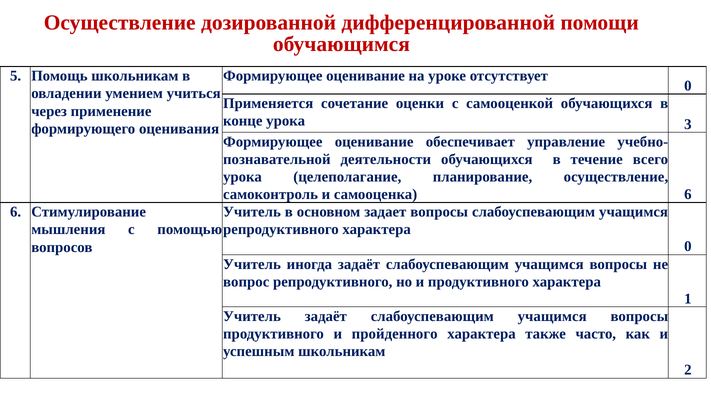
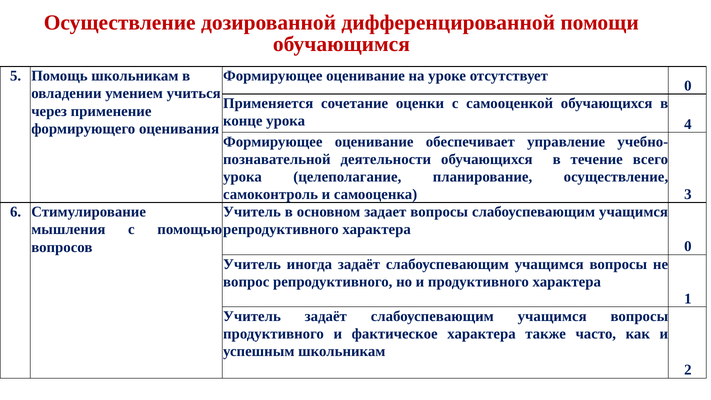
3: 3 -> 4
самооценка 6: 6 -> 3
пройденного: пройденного -> фактическое
